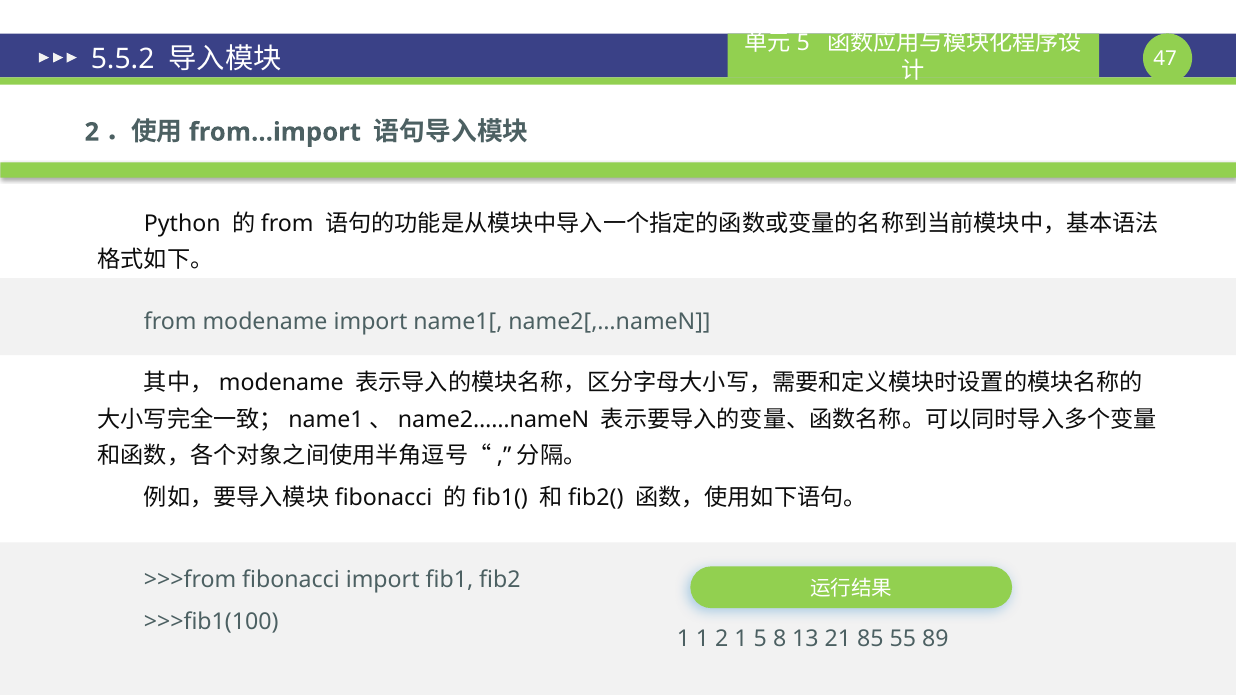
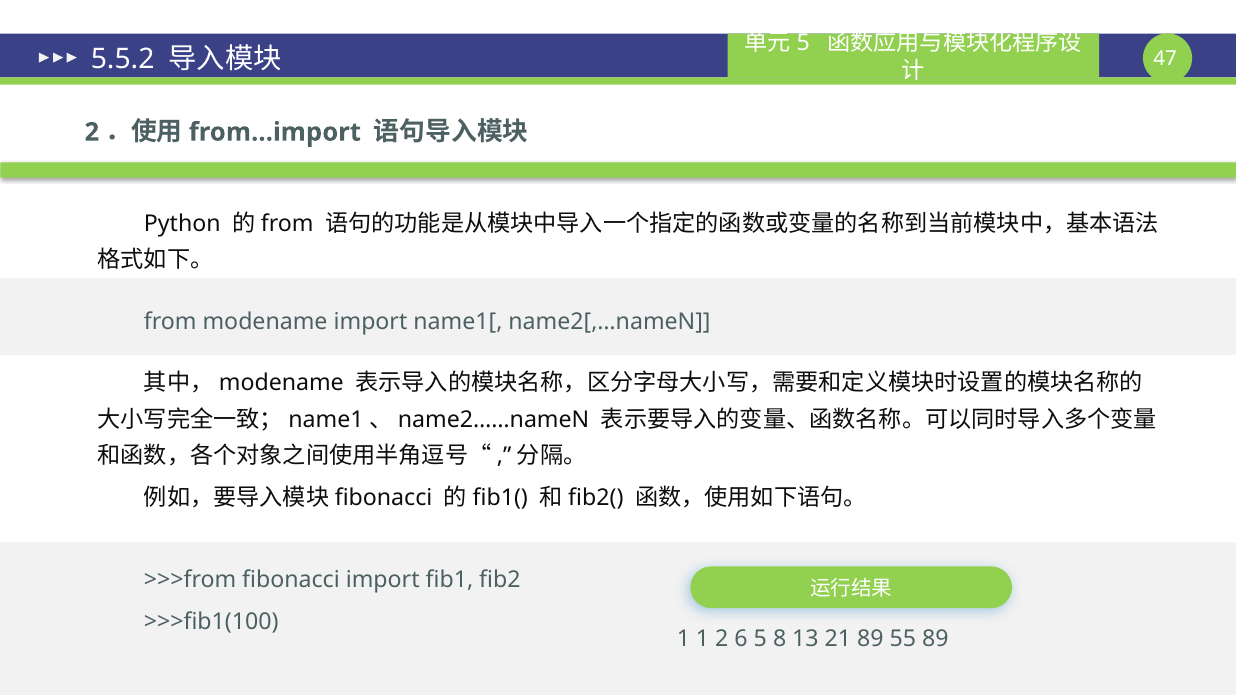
2 1: 1 -> 6
21 85: 85 -> 89
